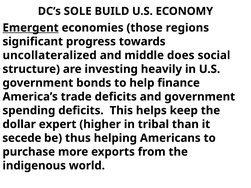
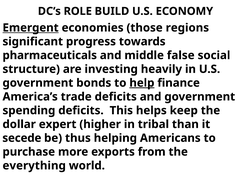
SOLE: SOLE -> ROLE
uncollateralized: uncollateralized -> pharmaceuticals
does: does -> false
help underline: none -> present
indigenous: indigenous -> everything
